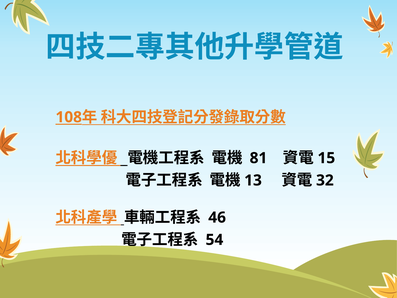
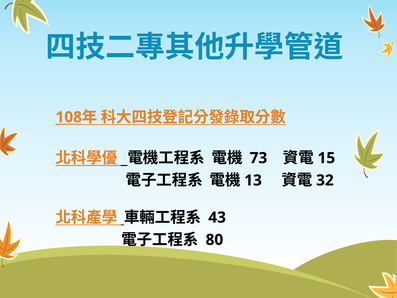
81: 81 -> 73
46: 46 -> 43
54: 54 -> 80
